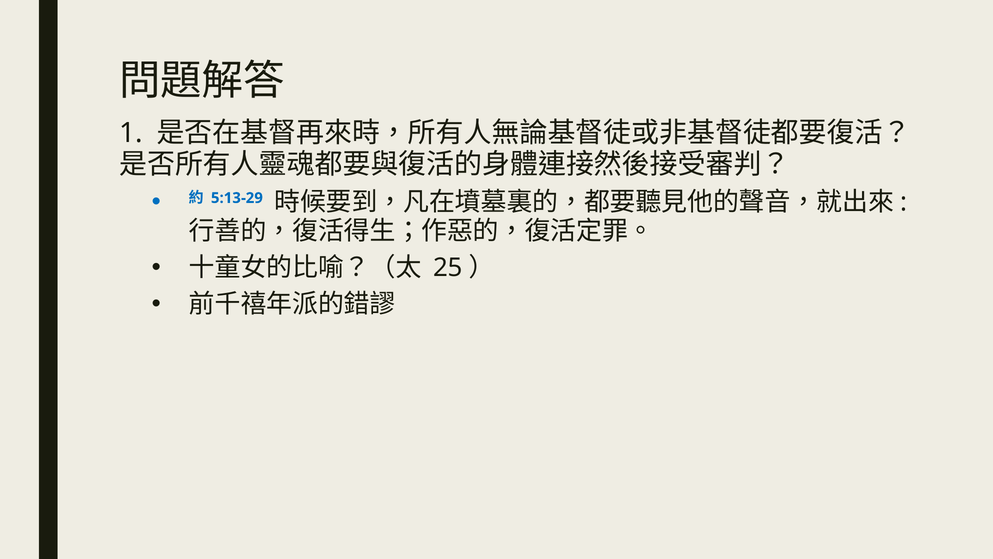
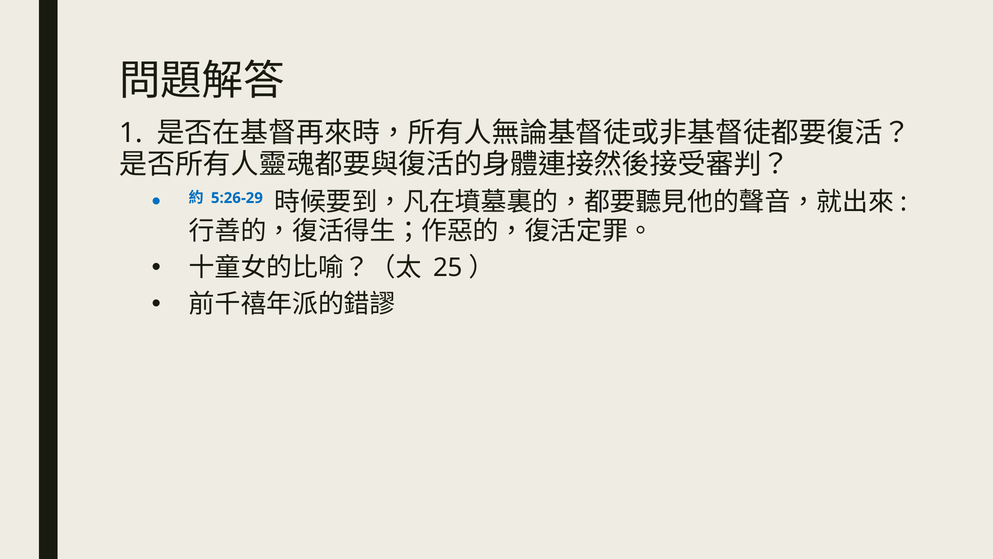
5:13-29: 5:13-29 -> 5:26-29
